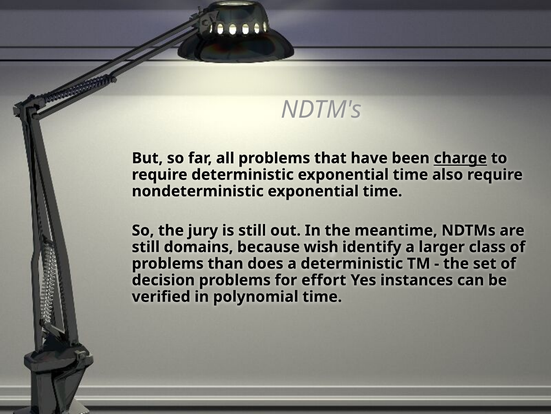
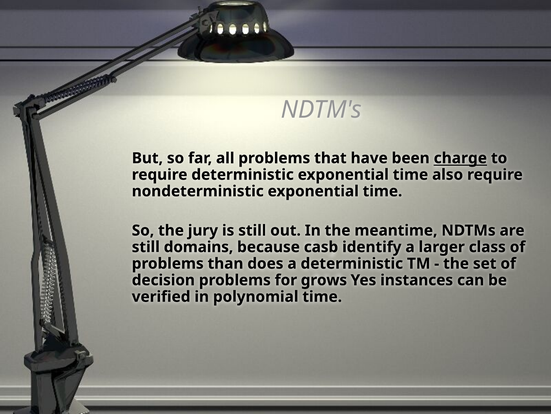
wish: wish -> casb
effort: effort -> grows
